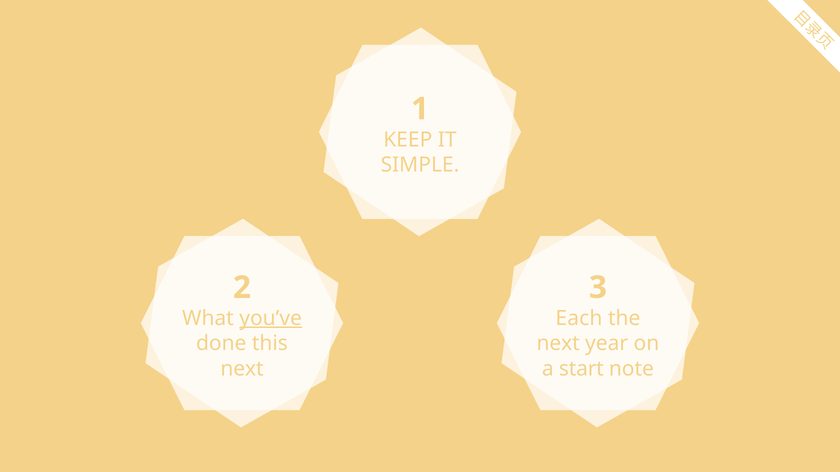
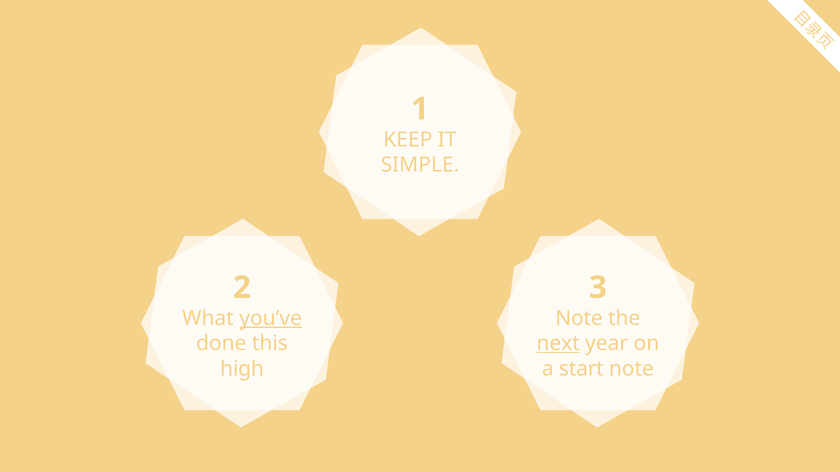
Each at (579, 319): Each -> Note
next at (558, 344) underline: none -> present
next at (242, 369): next -> high
